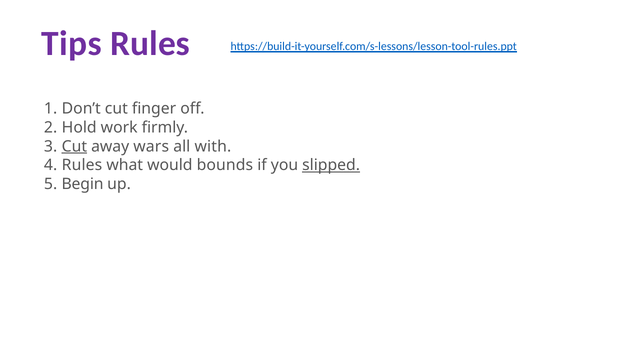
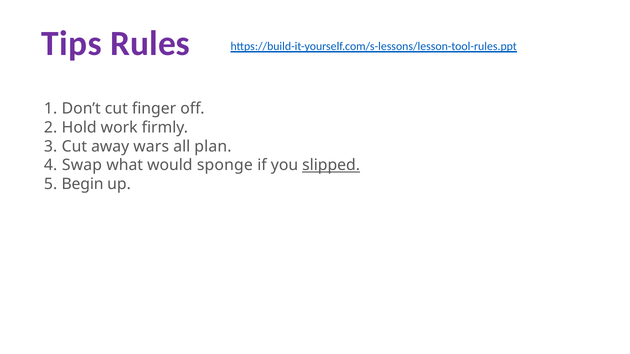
Cut at (74, 147) underline: present -> none
with: with -> plan
Rules at (82, 165): Rules -> Swap
bounds: bounds -> sponge
